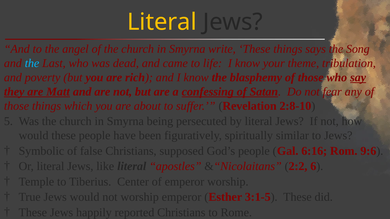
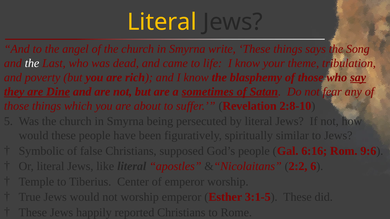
the at (32, 63) colour: light blue -> white
Matt: Matt -> Dine
confessing: confessing -> sometimes
